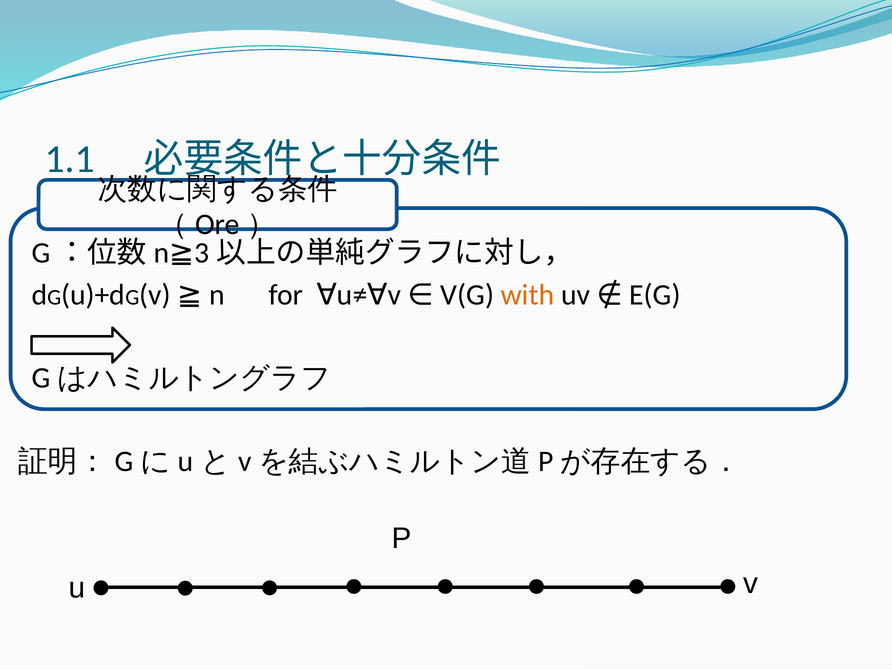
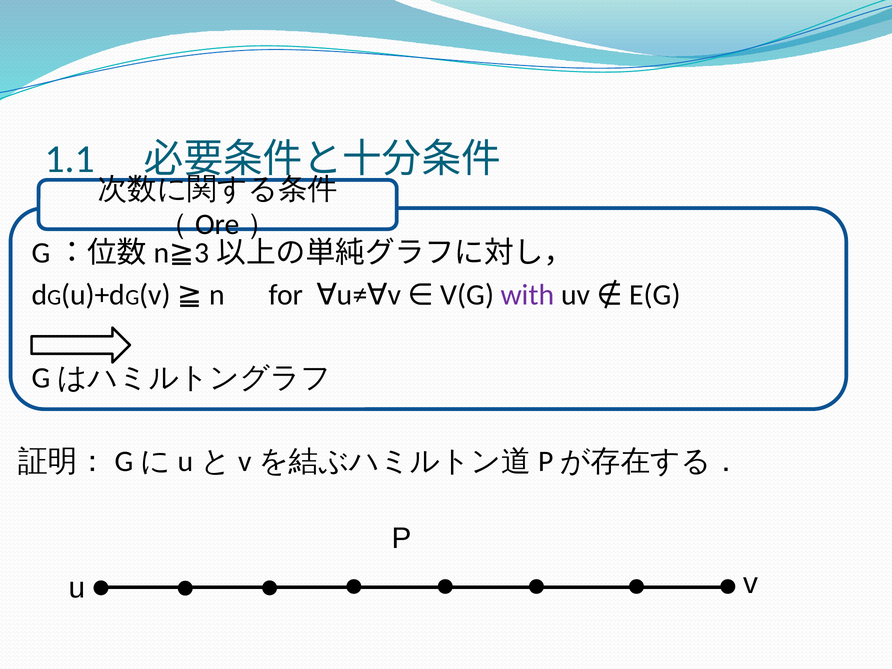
with colour: orange -> purple
